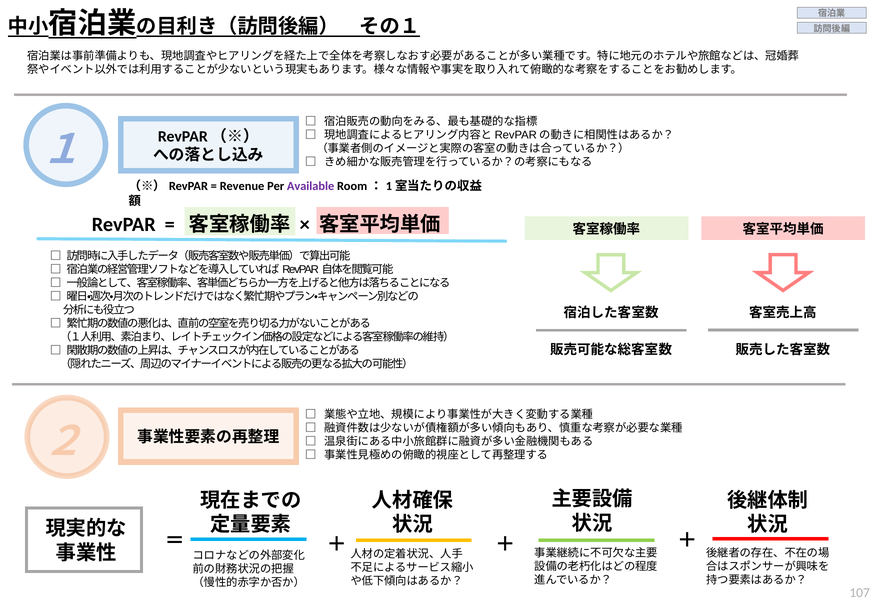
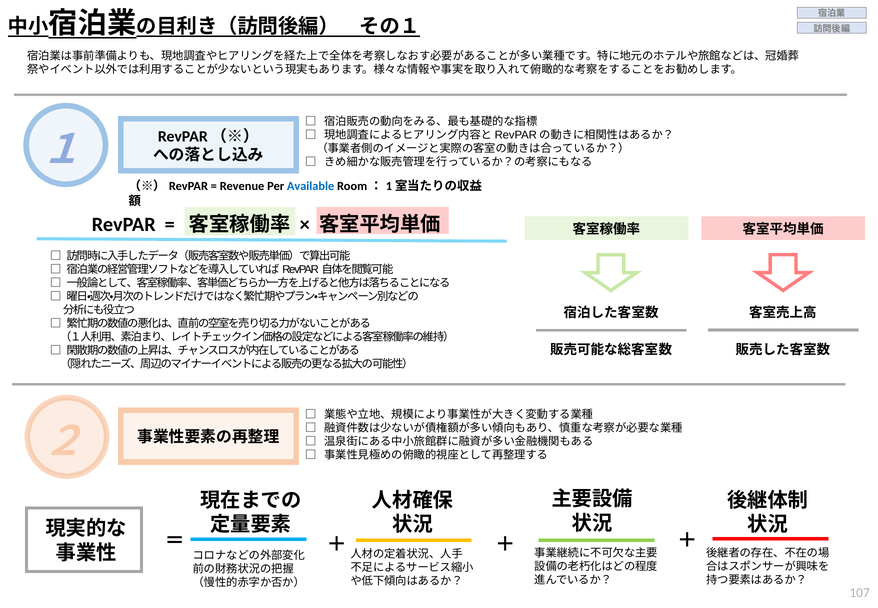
Available colour: purple -> blue
